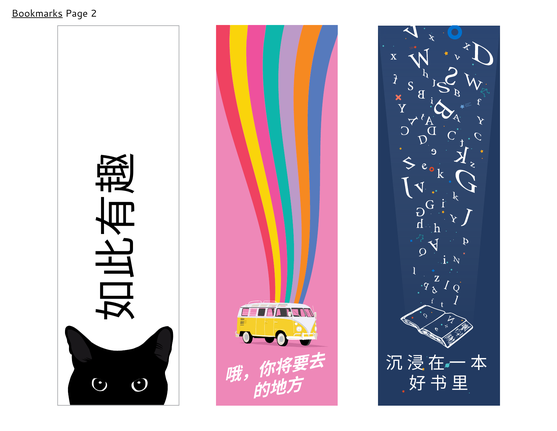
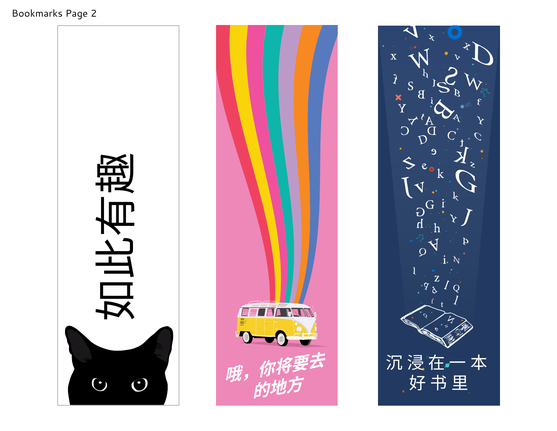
Bookmarks underline: present -> none
